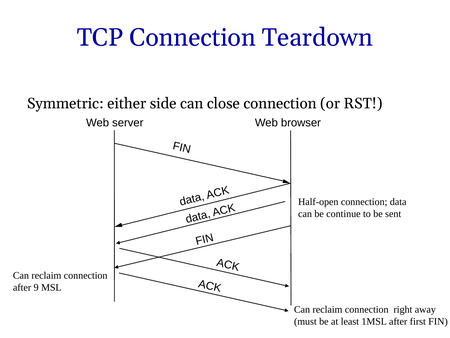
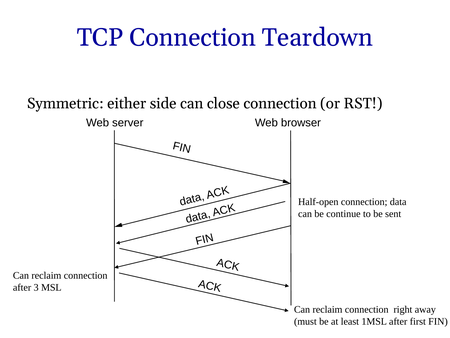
9: 9 -> 3
